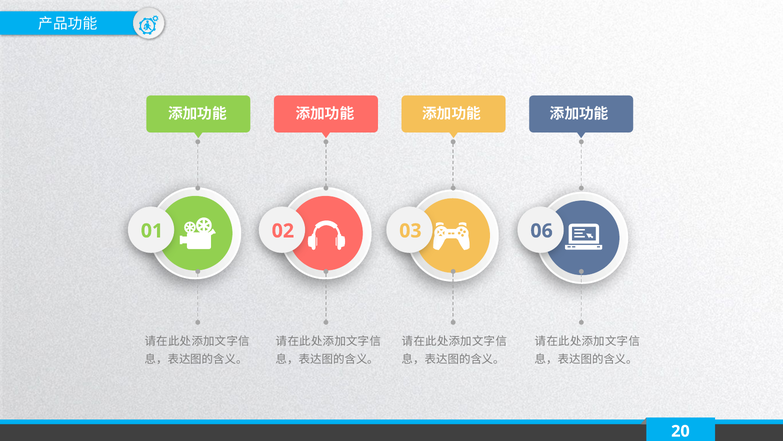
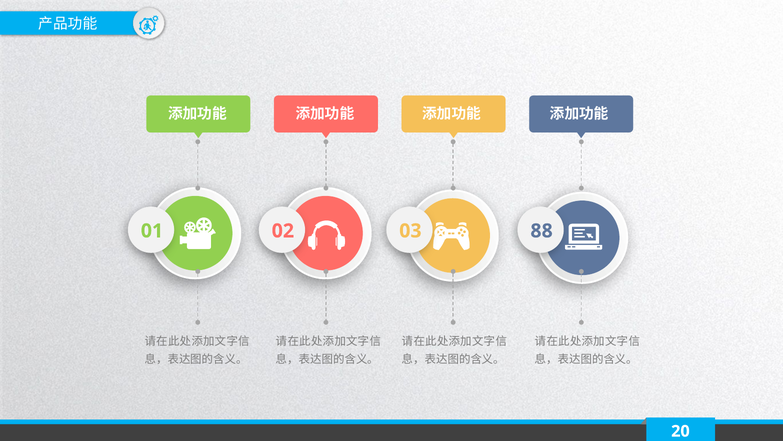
06: 06 -> 88
